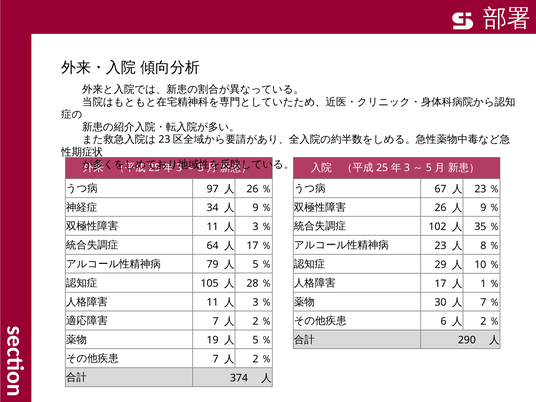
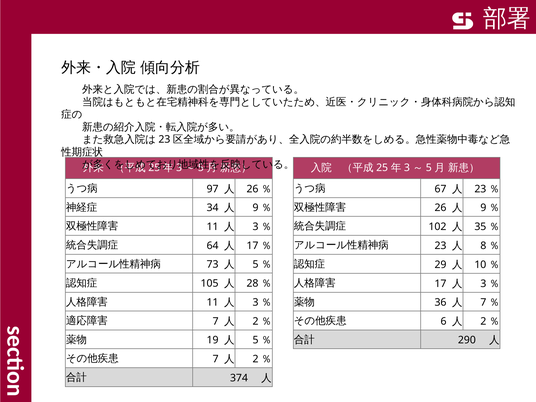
79: 79 -> 73
1 at (483, 284): 1 -> 3
30: 30 -> 36
